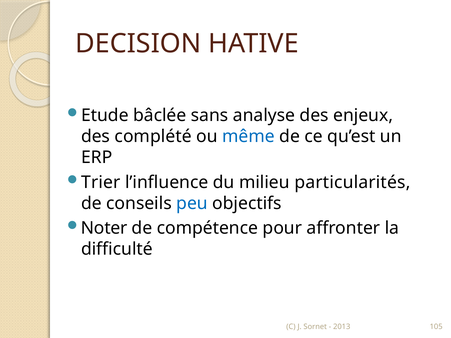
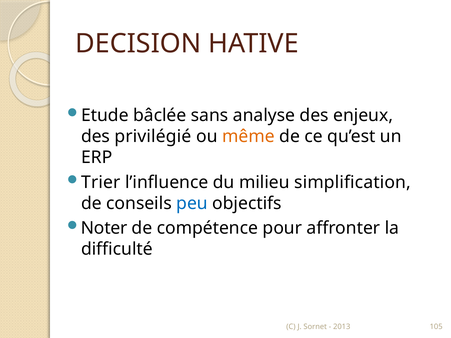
complété: complété -> privilégié
même colour: blue -> orange
particularités: particularités -> simplification
